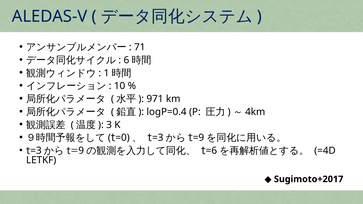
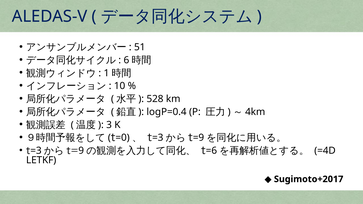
71: 71 -> 51
971: 971 -> 528
